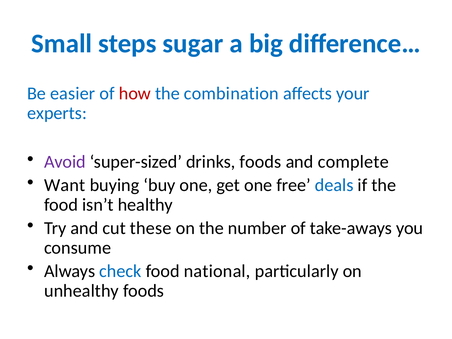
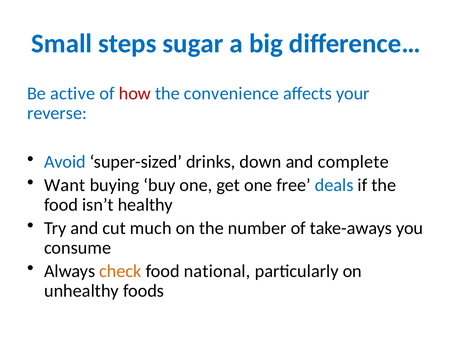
easier: easier -> active
combination: combination -> convenience
experts: experts -> reverse
Avoid colour: purple -> blue
drinks foods: foods -> down
these: these -> much
check colour: blue -> orange
